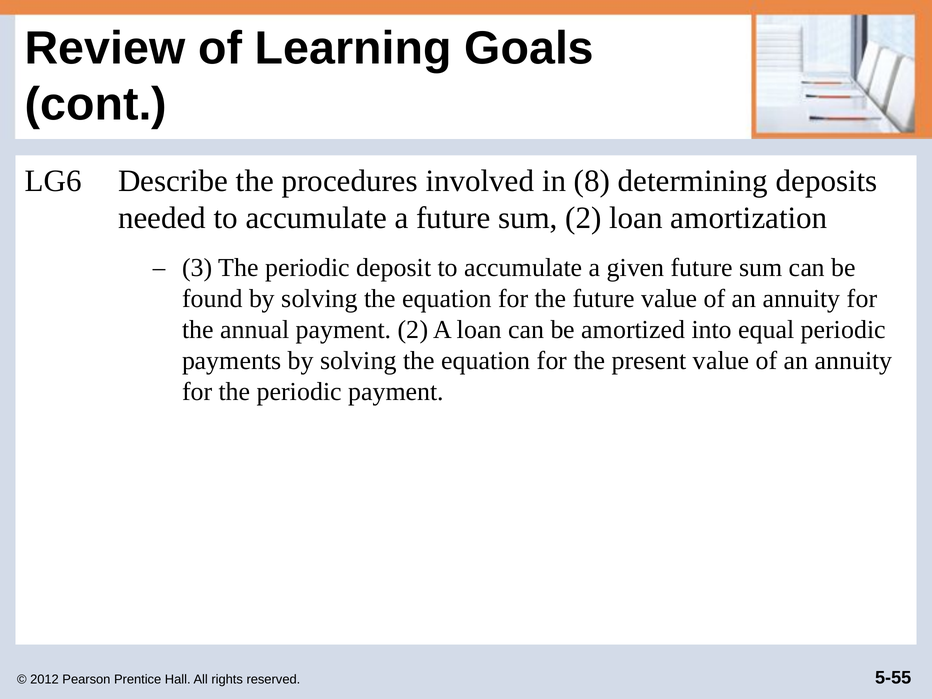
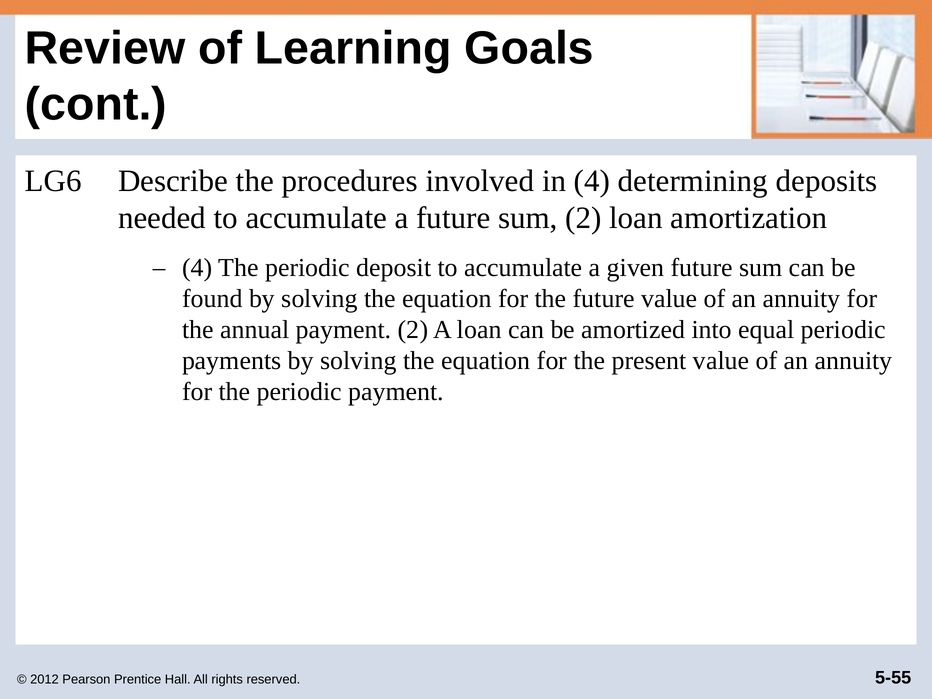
in 8: 8 -> 4
3 at (197, 267): 3 -> 4
